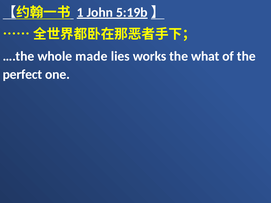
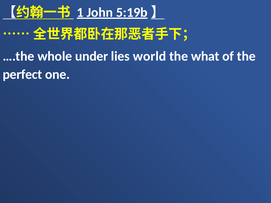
made: made -> under
works: works -> world
